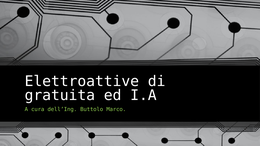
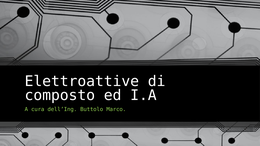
gratuita: gratuita -> composto
